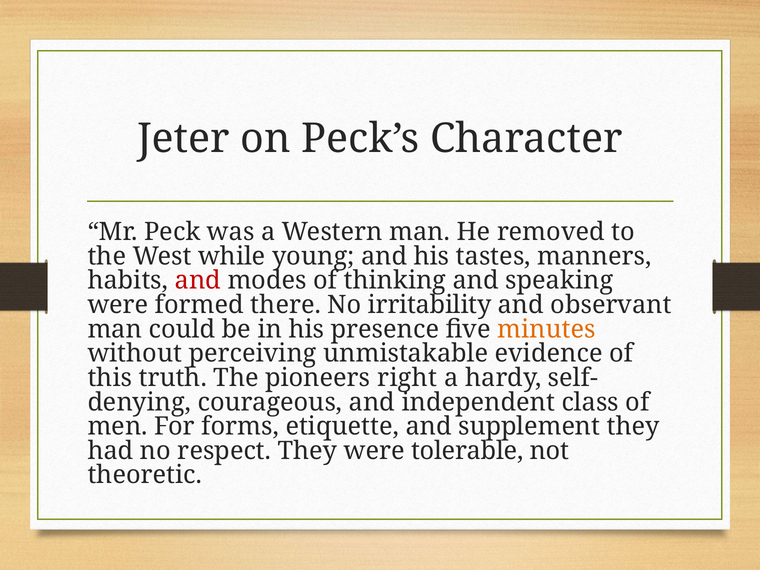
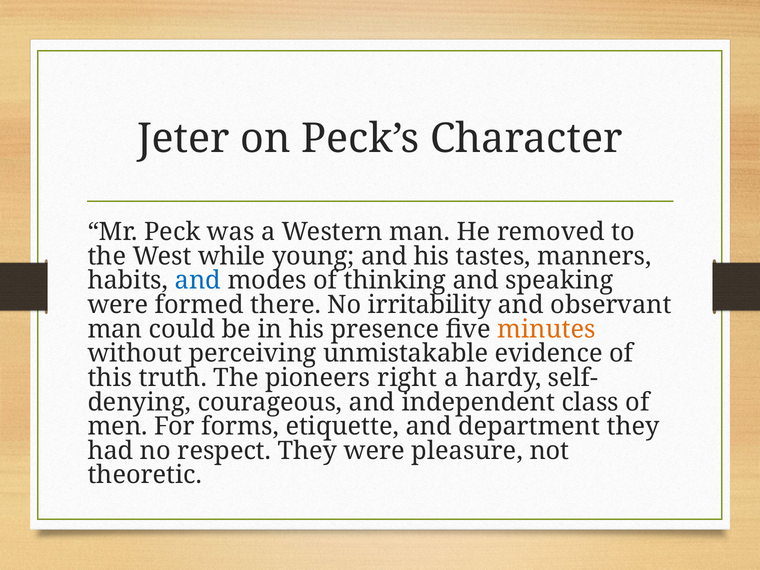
and at (198, 281) colour: red -> blue
supplement: supplement -> department
tolerable: tolerable -> pleasure
